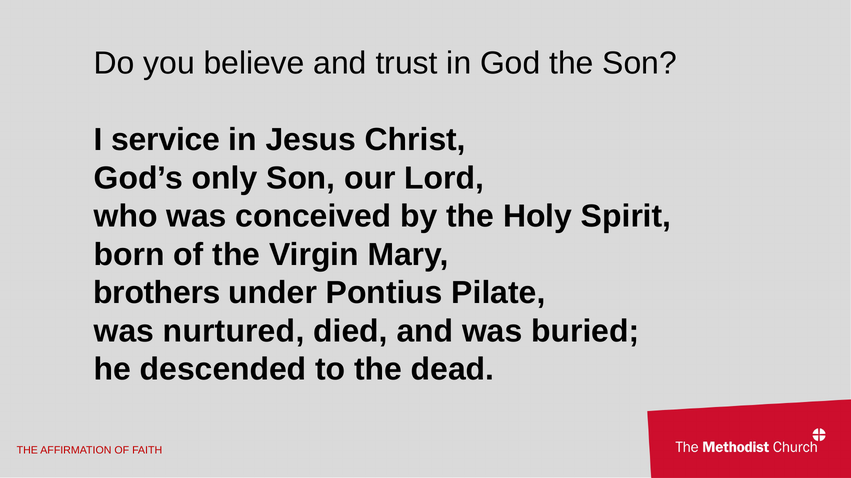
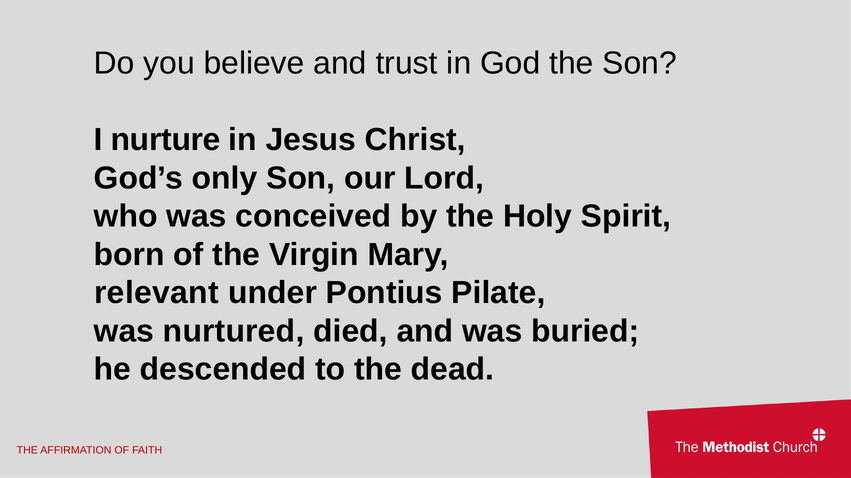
service: service -> nurture
brothers: brothers -> relevant
